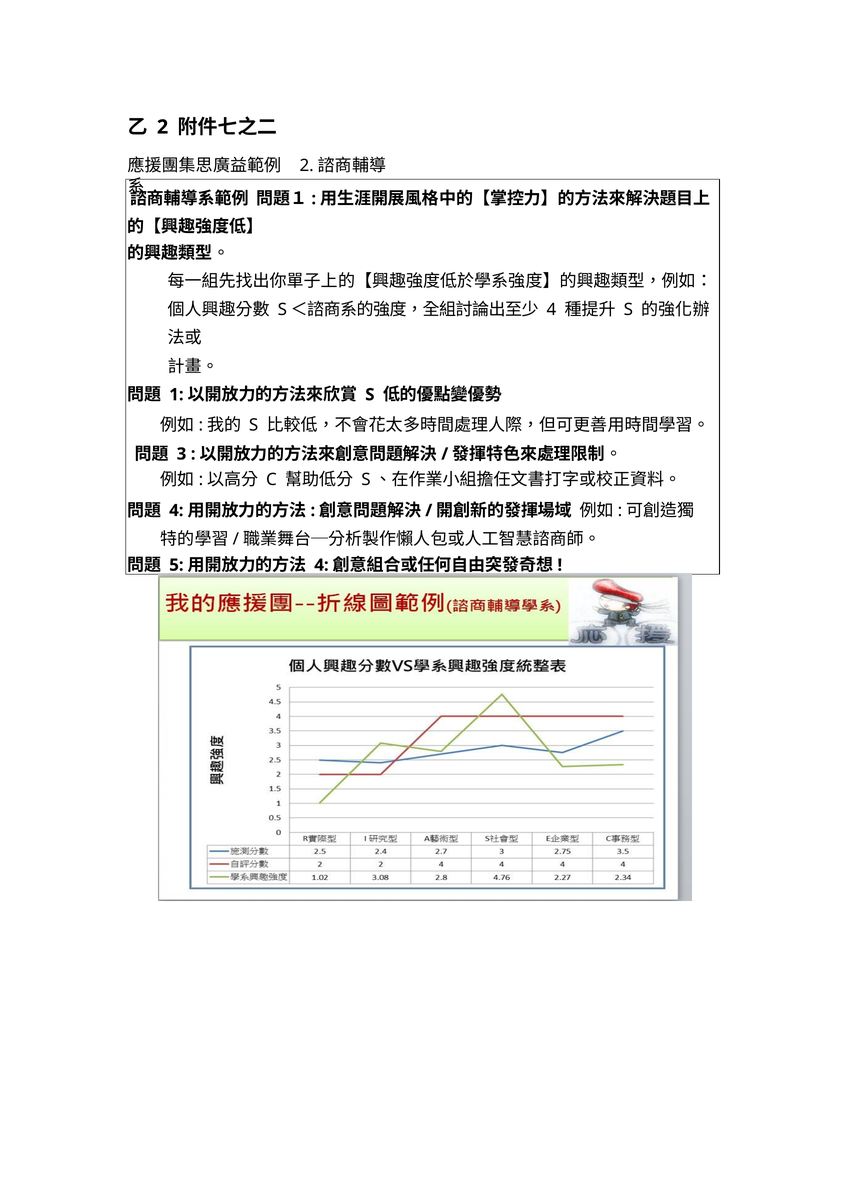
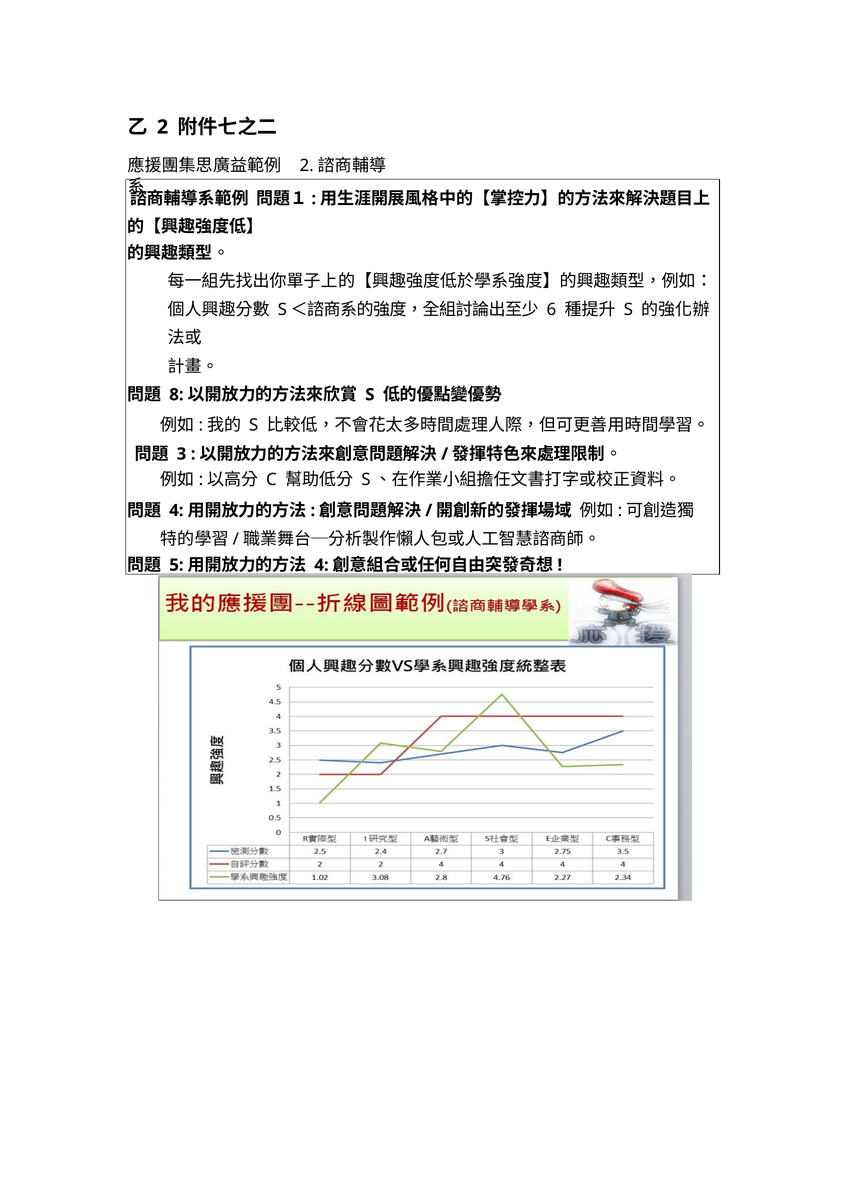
4 at (551, 310): 4 -> 6
1: 1 -> 8
